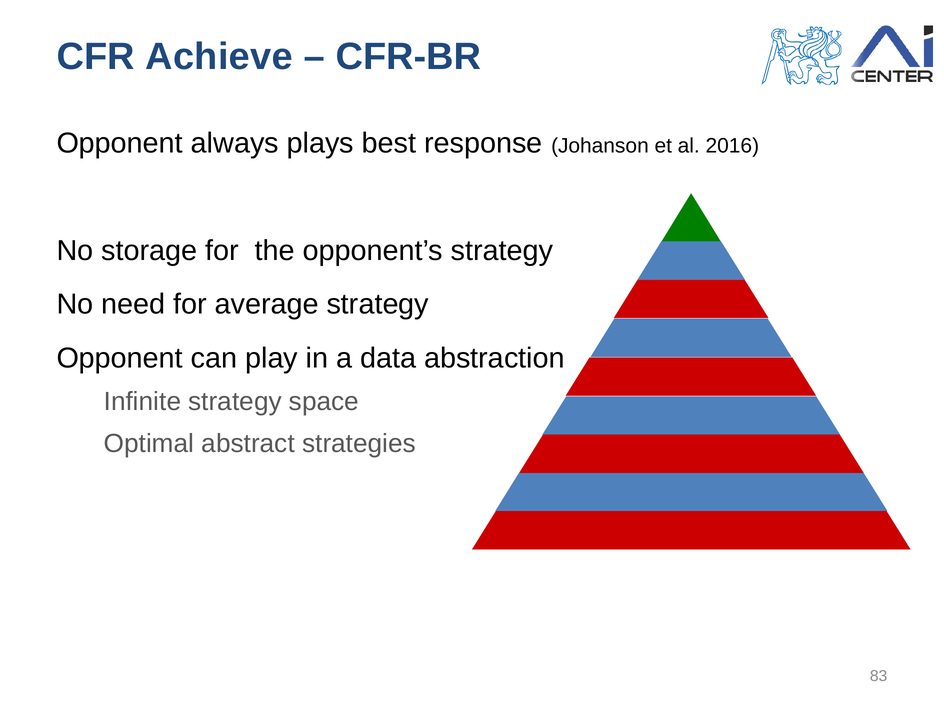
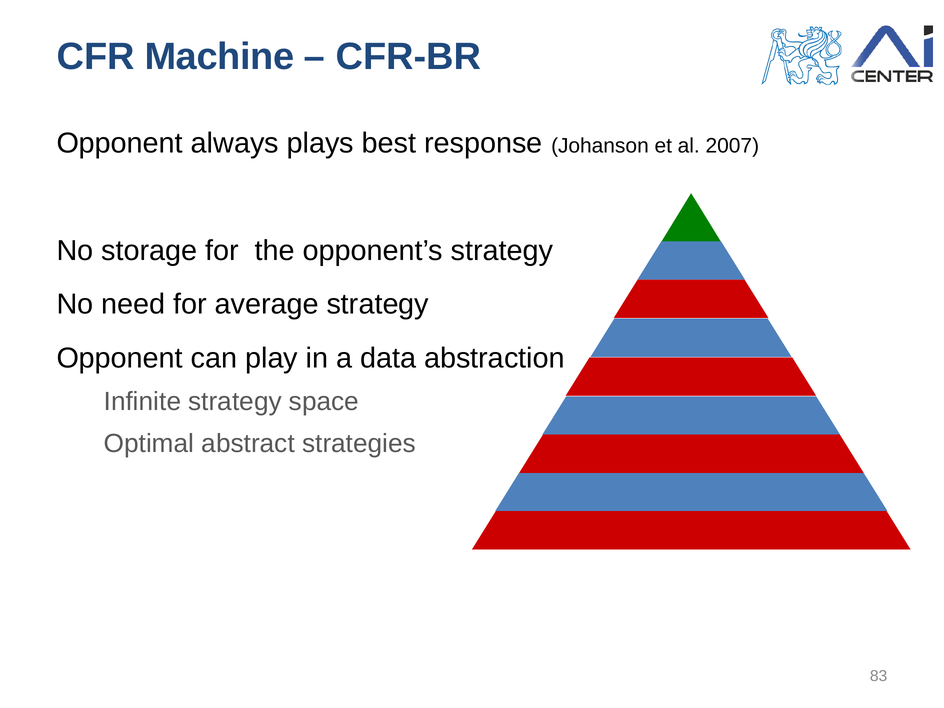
Achieve: Achieve -> Machine
2016: 2016 -> 2007
